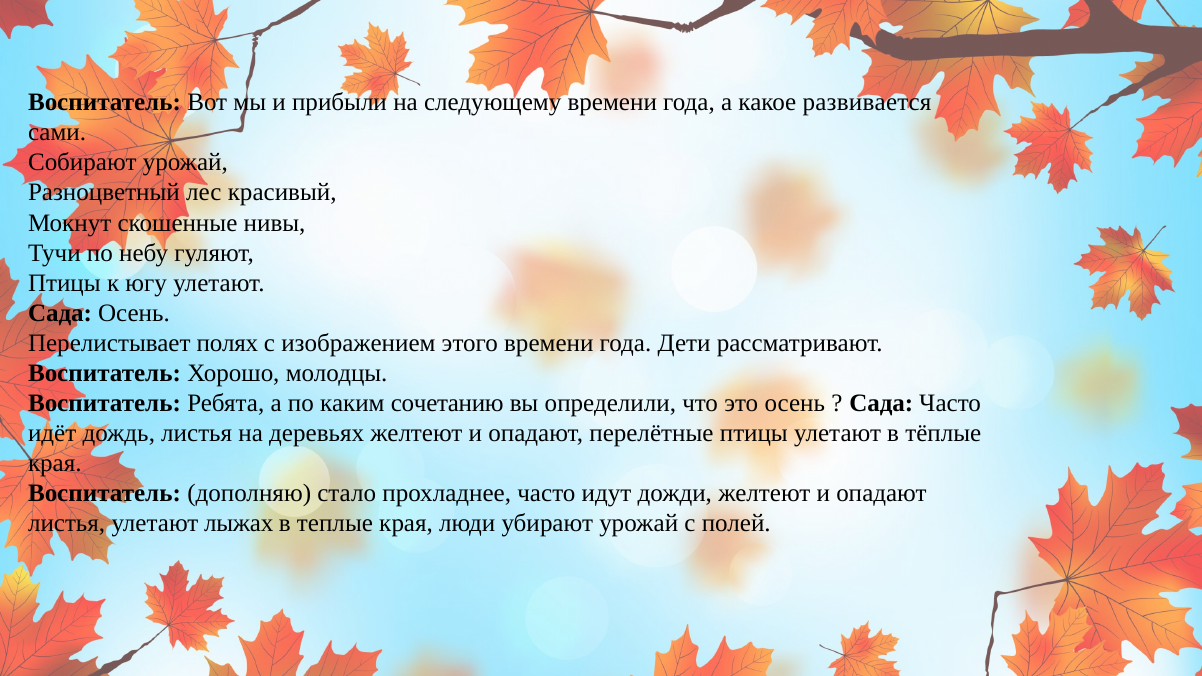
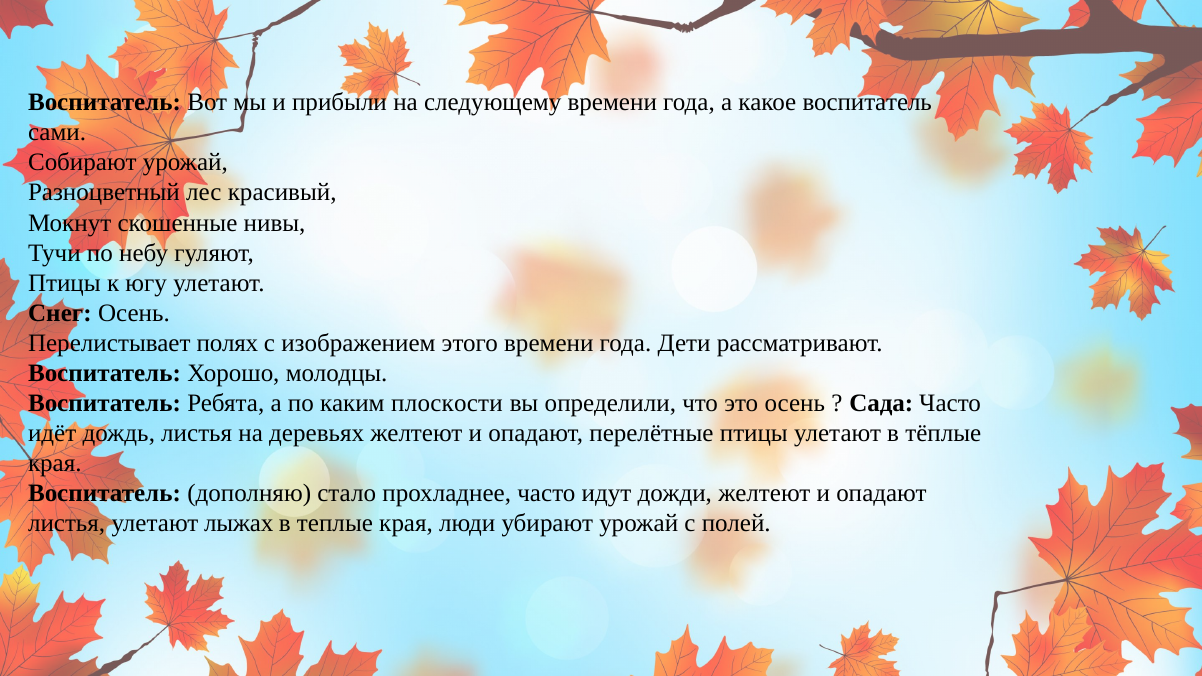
какое развивается: развивается -> воспитатель
Сада at (60, 313): Сада -> Снег
сочетанию: сочетанию -> плоскости
